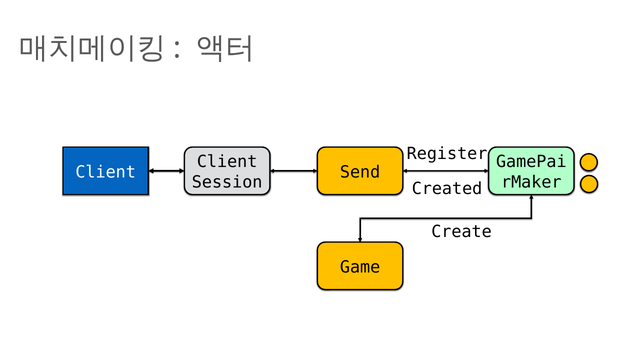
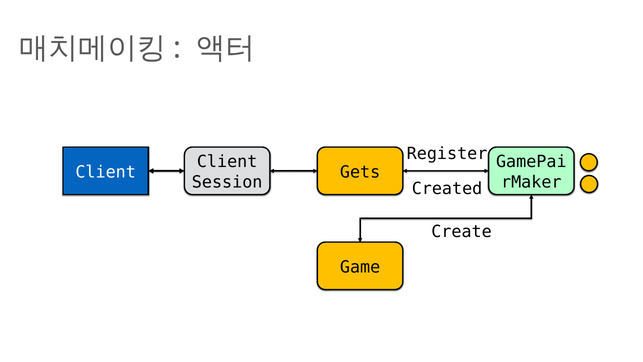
Send: Send -> Gets
